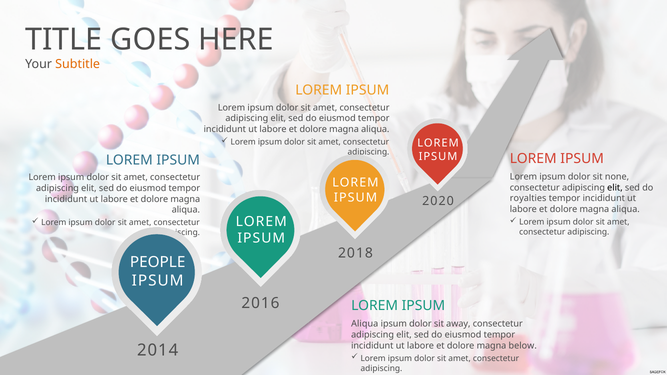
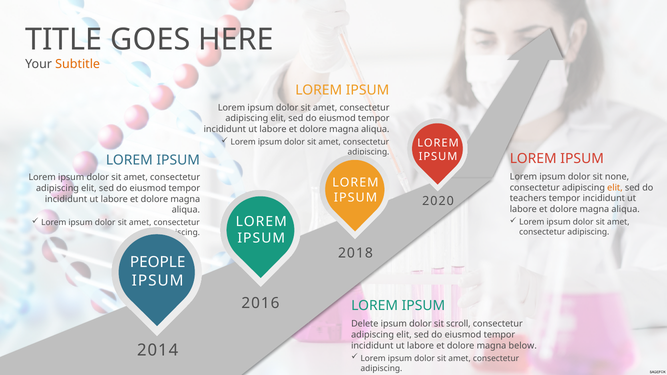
elit at (615, 188) colour: black -> orange
royalties: royalties -> teachers
Aliqua at (365, 324): Aliqua -> Delete
away: away -> scroll
